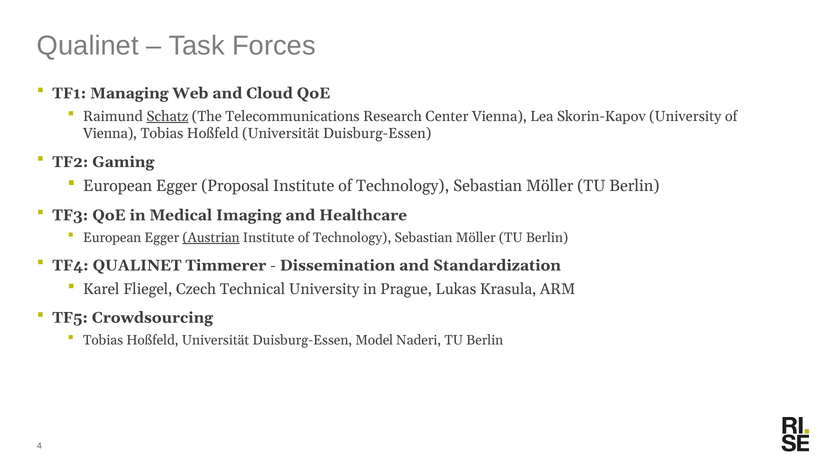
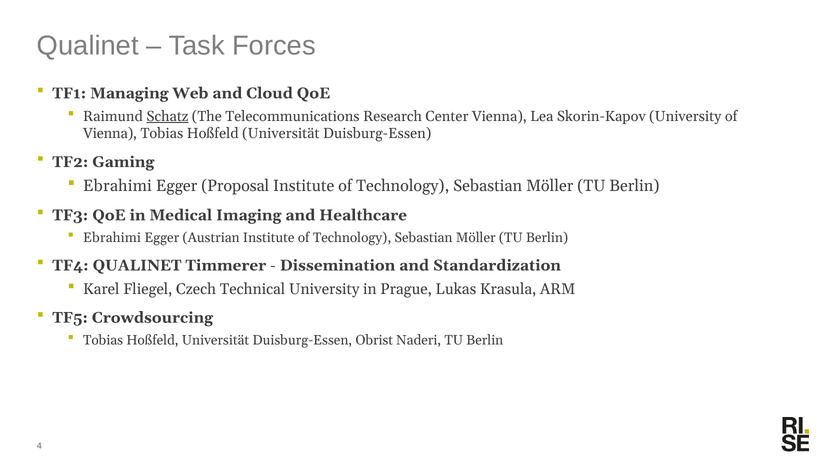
European at (118, 186): European -> Ebrahimi
European at (112, 237): European -> Ebrahimi
Austrian underline: present -> none
Model: Model -> Obrist
